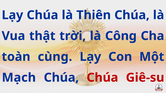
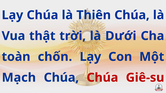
Công: Công -> Dưới
cùng: cùng -> chốn
